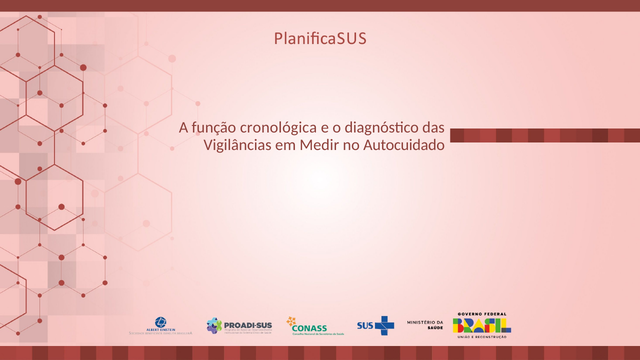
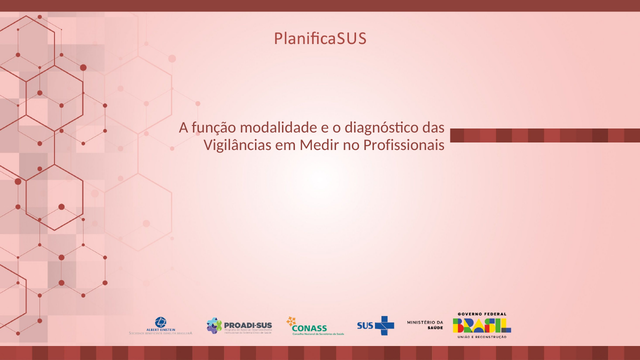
cronológica: cronológica -> modalidade
Autocuidado: Autocuidado -> Profissionais
